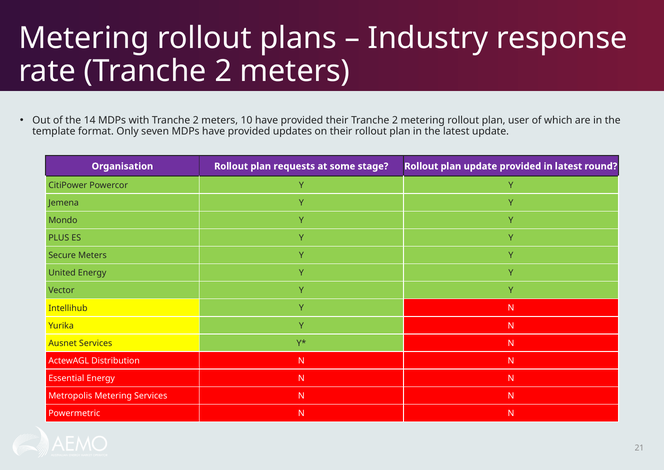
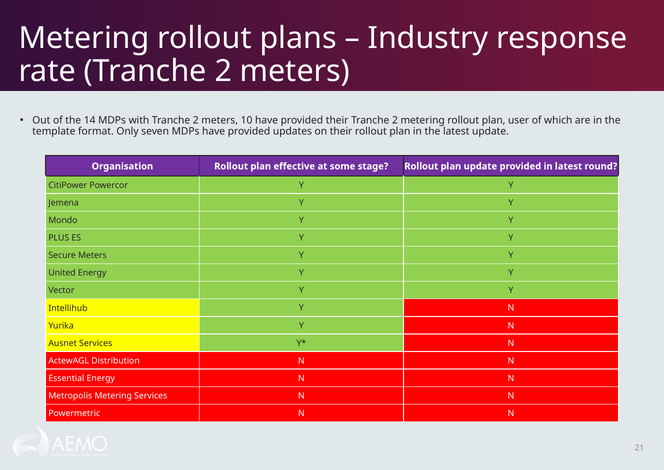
requests: requests -> effective
